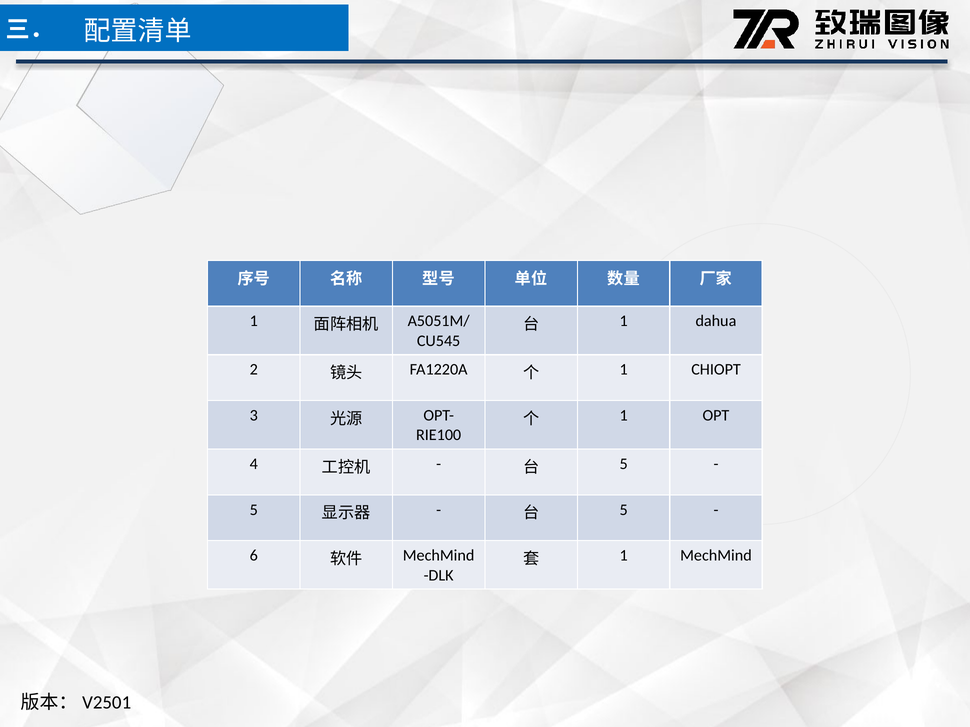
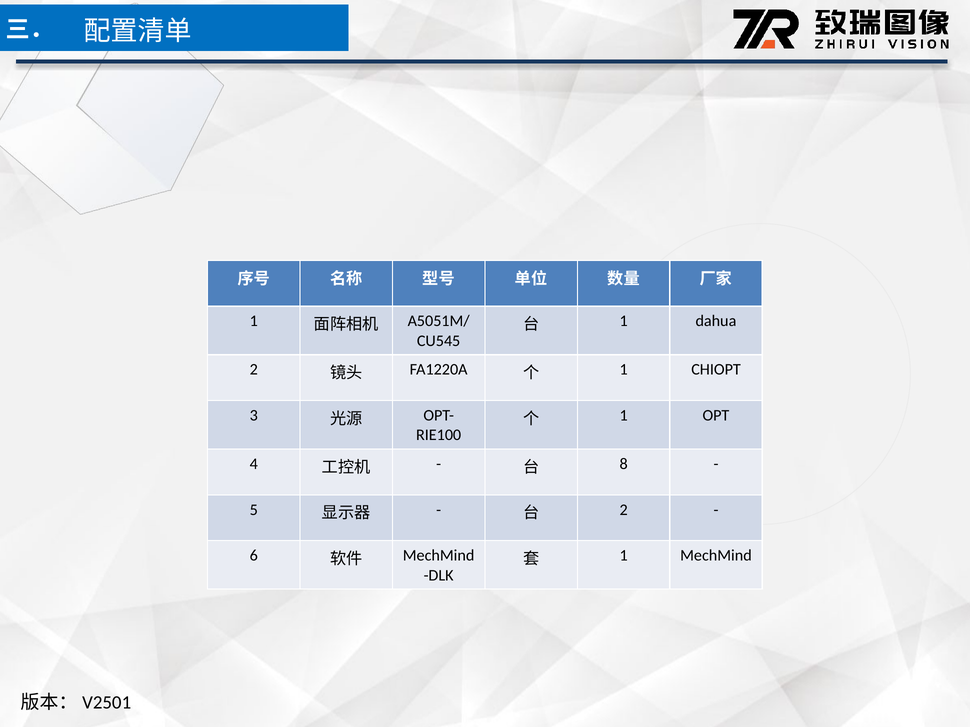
5 at (624, 464): 5 -> 8
5 at (624, 510): 5 -> 2
